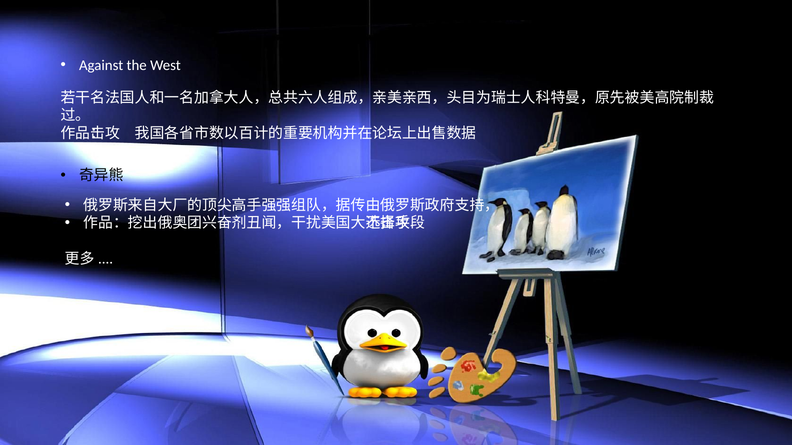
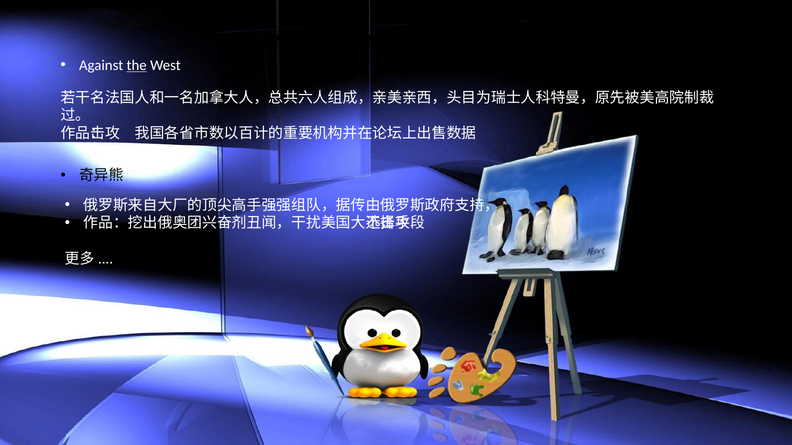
the underline: none -> present
